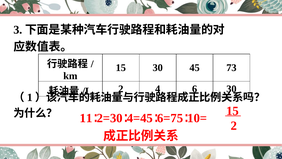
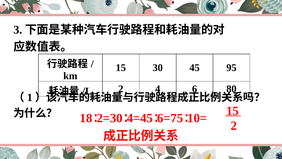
73: 73 -> 95
6 30: 30 -> 80
11: 11 -> 18
